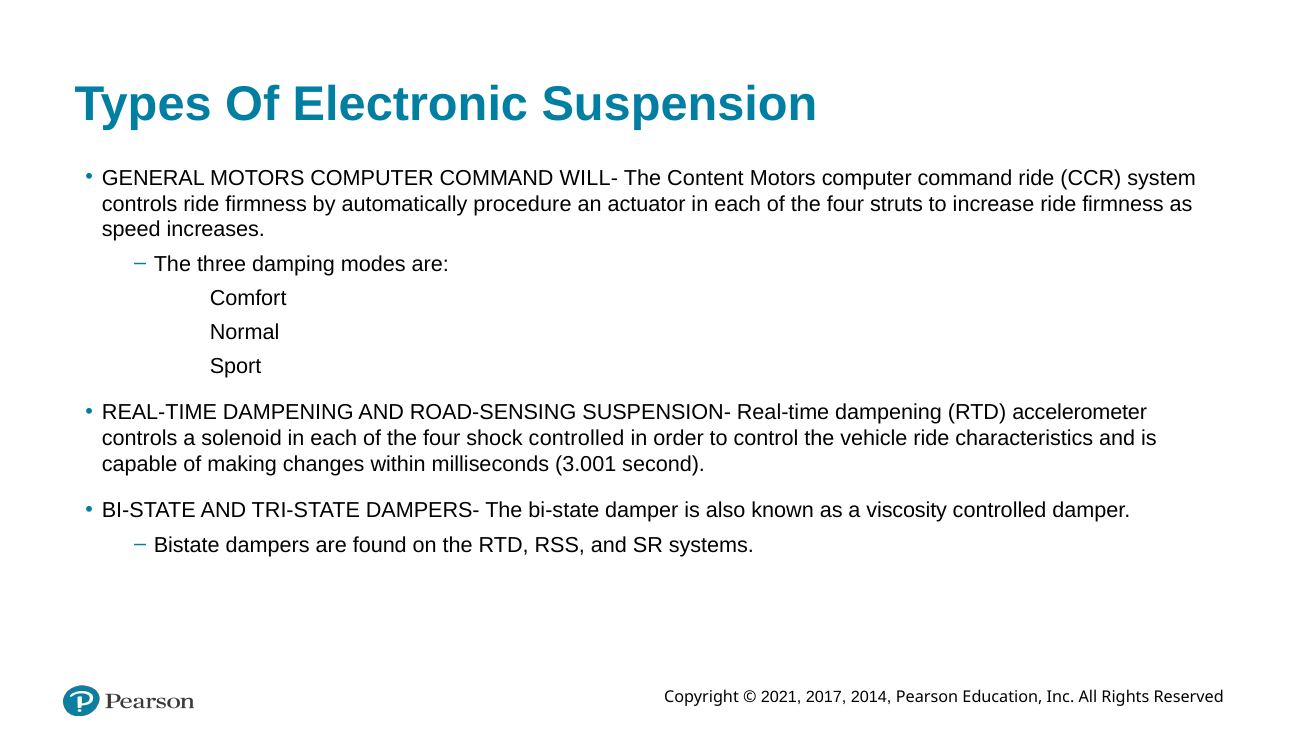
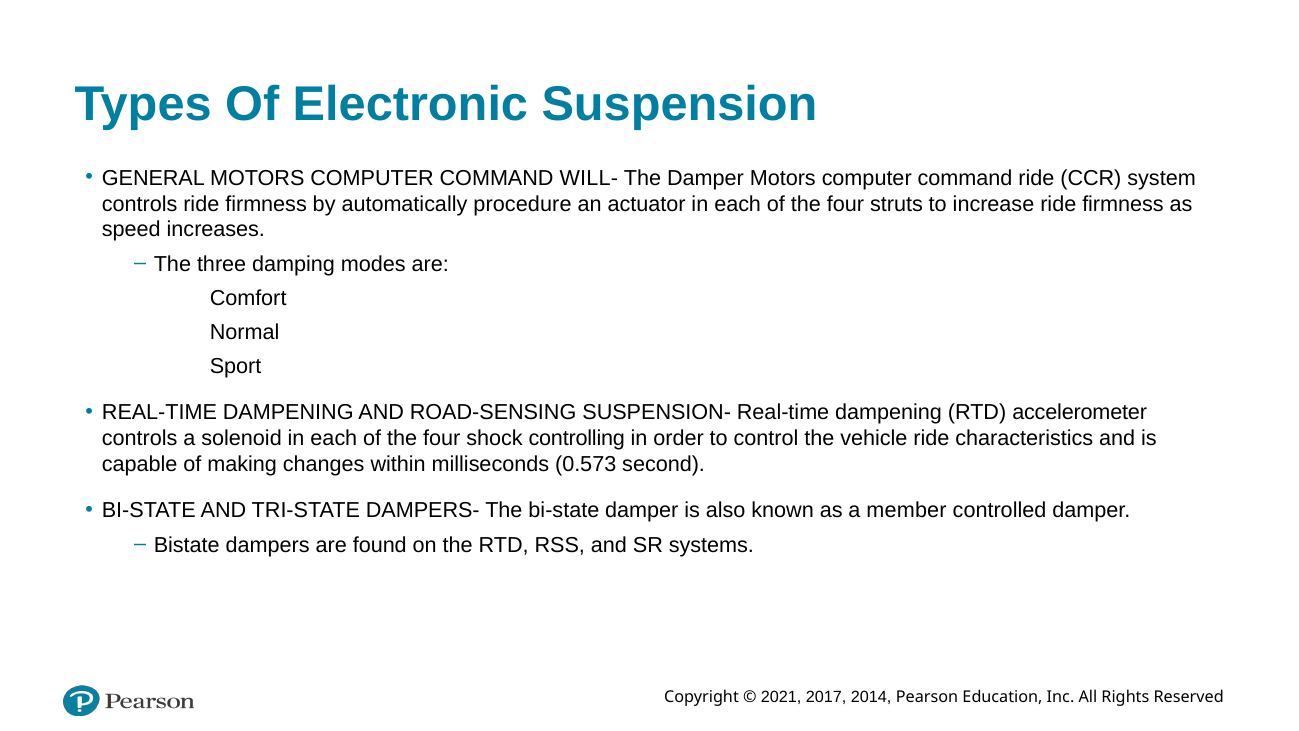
The Content: Content -> Damper
shock controlled: controlled -> controlling
3.001: 3.001 -> 0.573
viscosity: viscosity -> member
